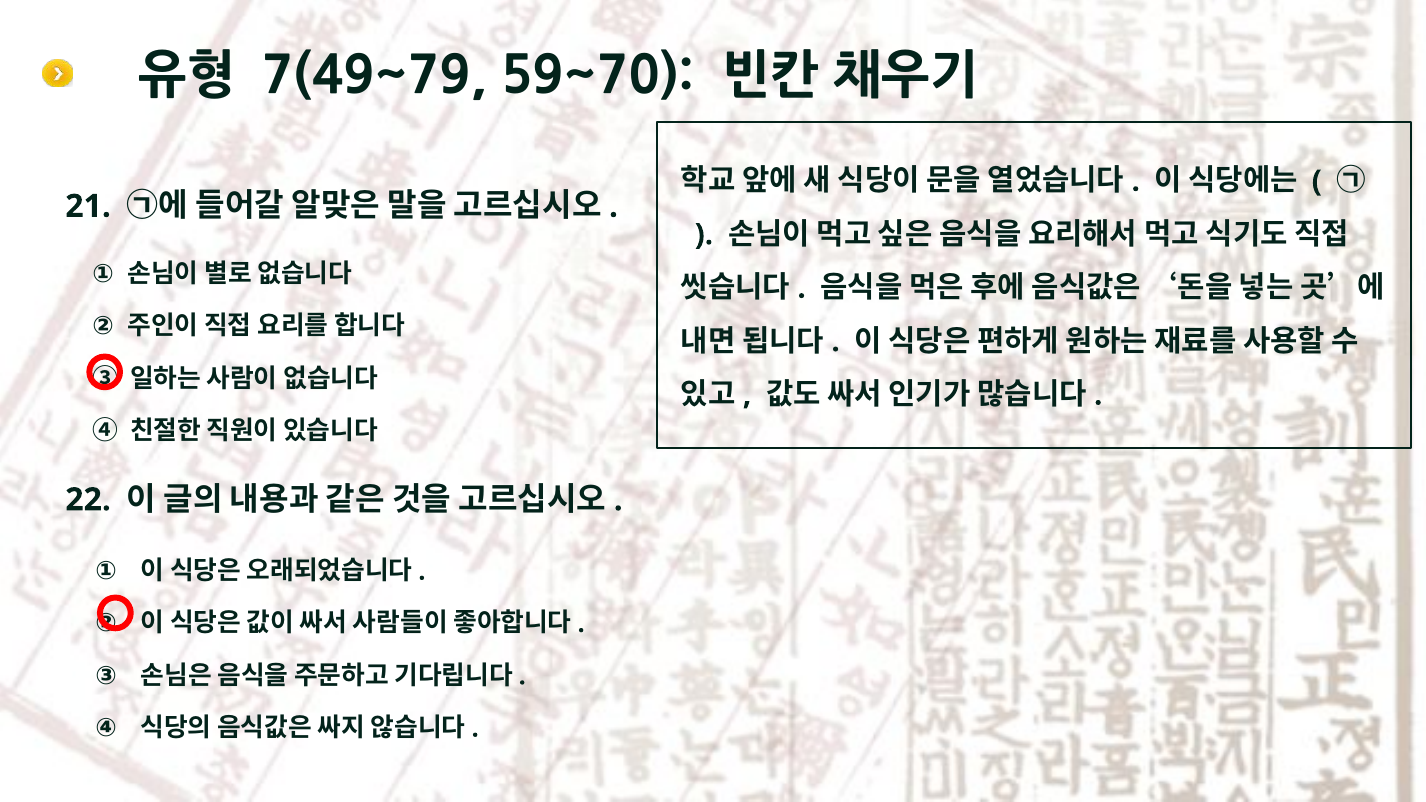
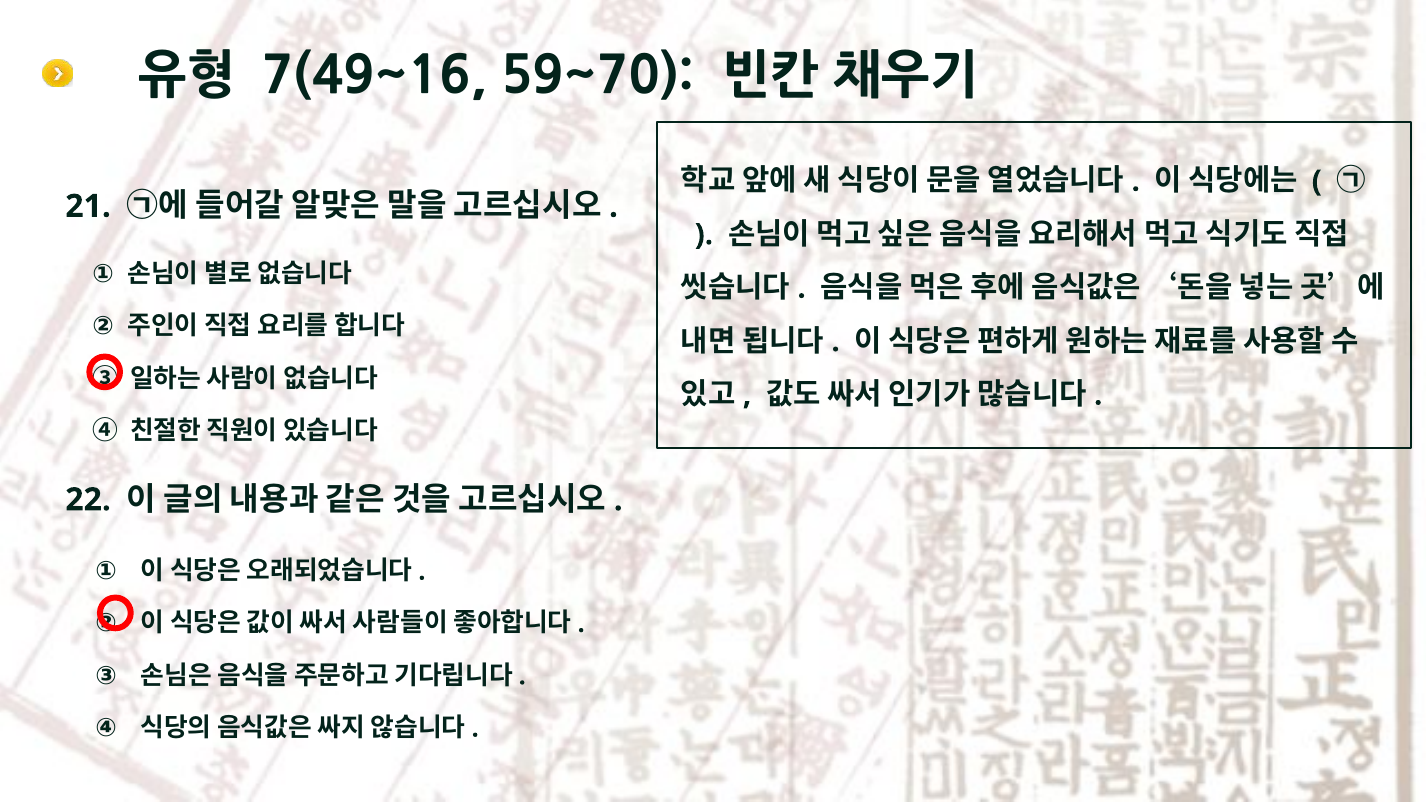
7(49~79: 7(49~79 -> 7(49~16
